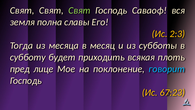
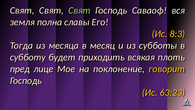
2:3: 2:3 -> 8:3
говорит colour: light blue -> yellow
67:23: 67:23 -> 63:23
